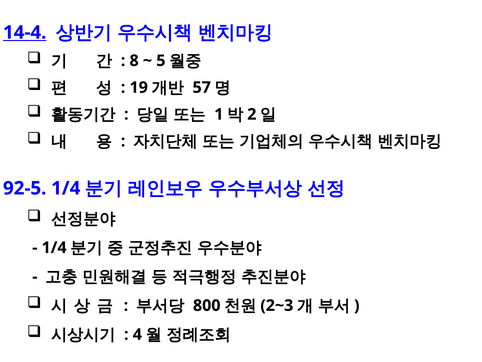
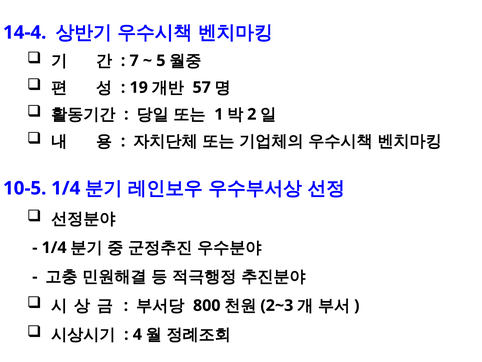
14-4 underline: present -> none
8: 8 -> 7
92-5: 92-5 -> 10-5
